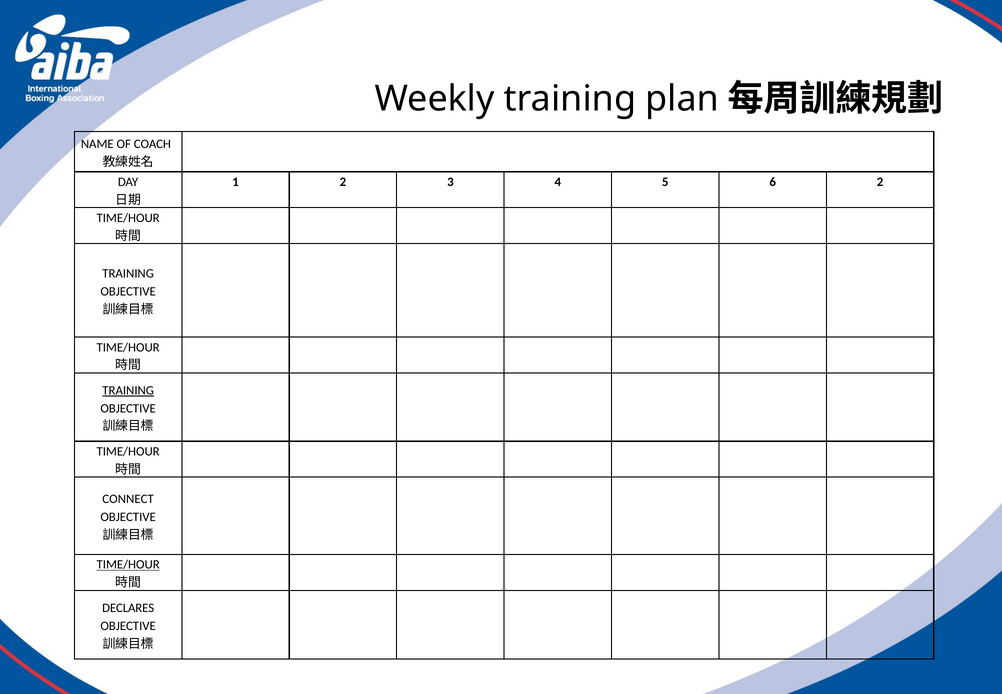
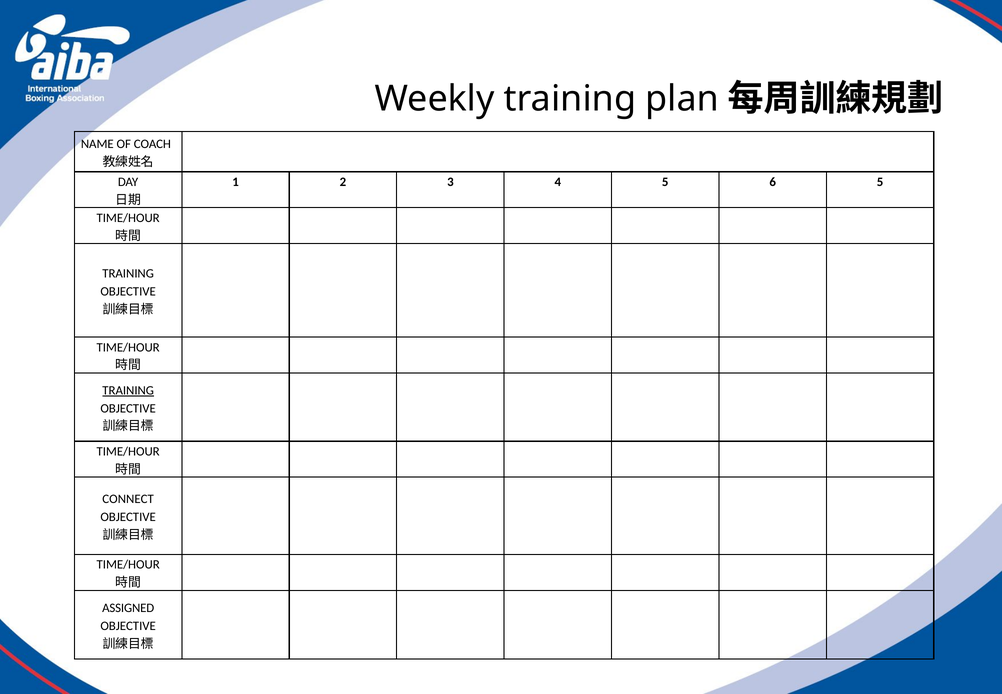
6 2: 2 -> 5
TIME/HOUR at (128, 564) underline: present -> none
DECLARES: DECLARES -> ASSIGNED
